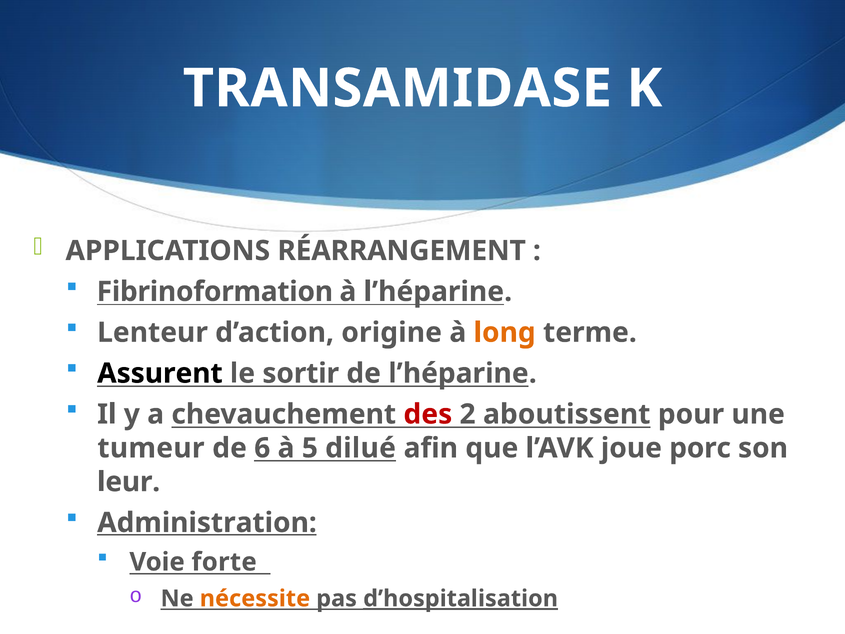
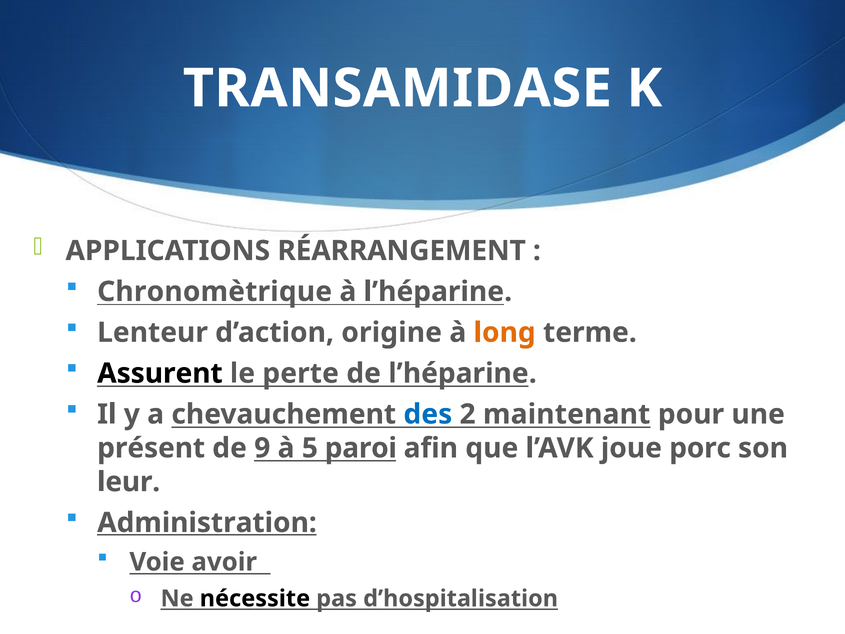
Fibrinoformation: Fibrinoformation -> Chronomètrique
sortir: sortir -> perte
des colour: red -> blue
aboutissent: aboutissent -> maintenant
tumeur: tumeur -> présent
6: 6 -> 9
dilué: dilué -> paroi
forte: forte -> avoir
nécessite colour: orange -> black
d’hospitalisation underline: present -> none
